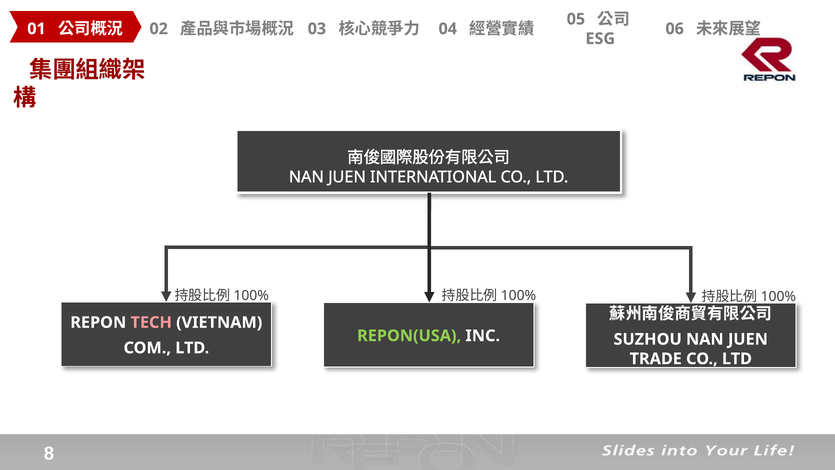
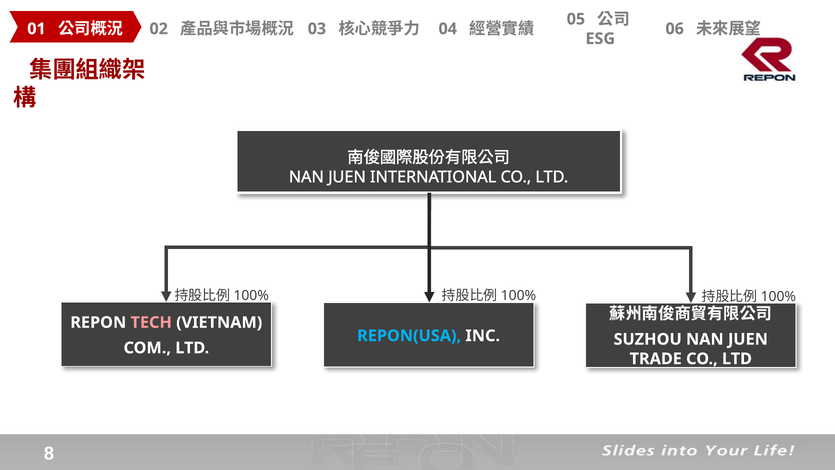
REPON(USA colour: light green -> light blue
